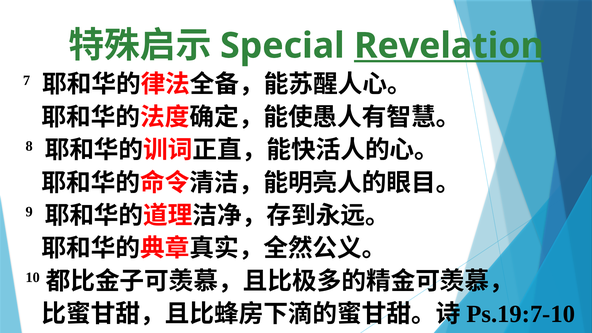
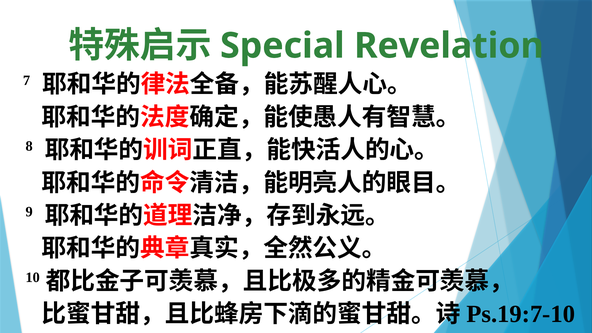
Revelation underline: present -> none
